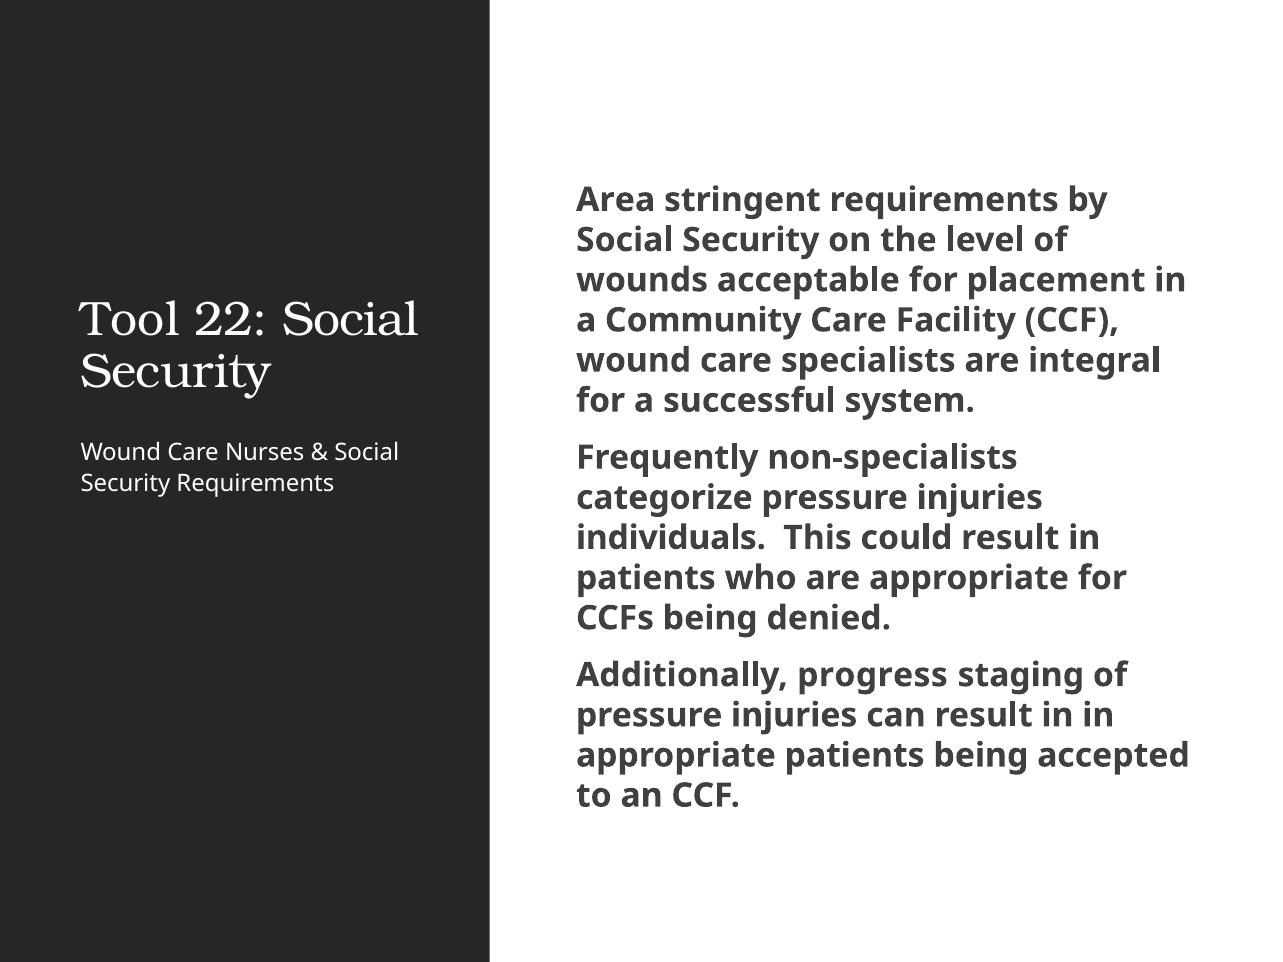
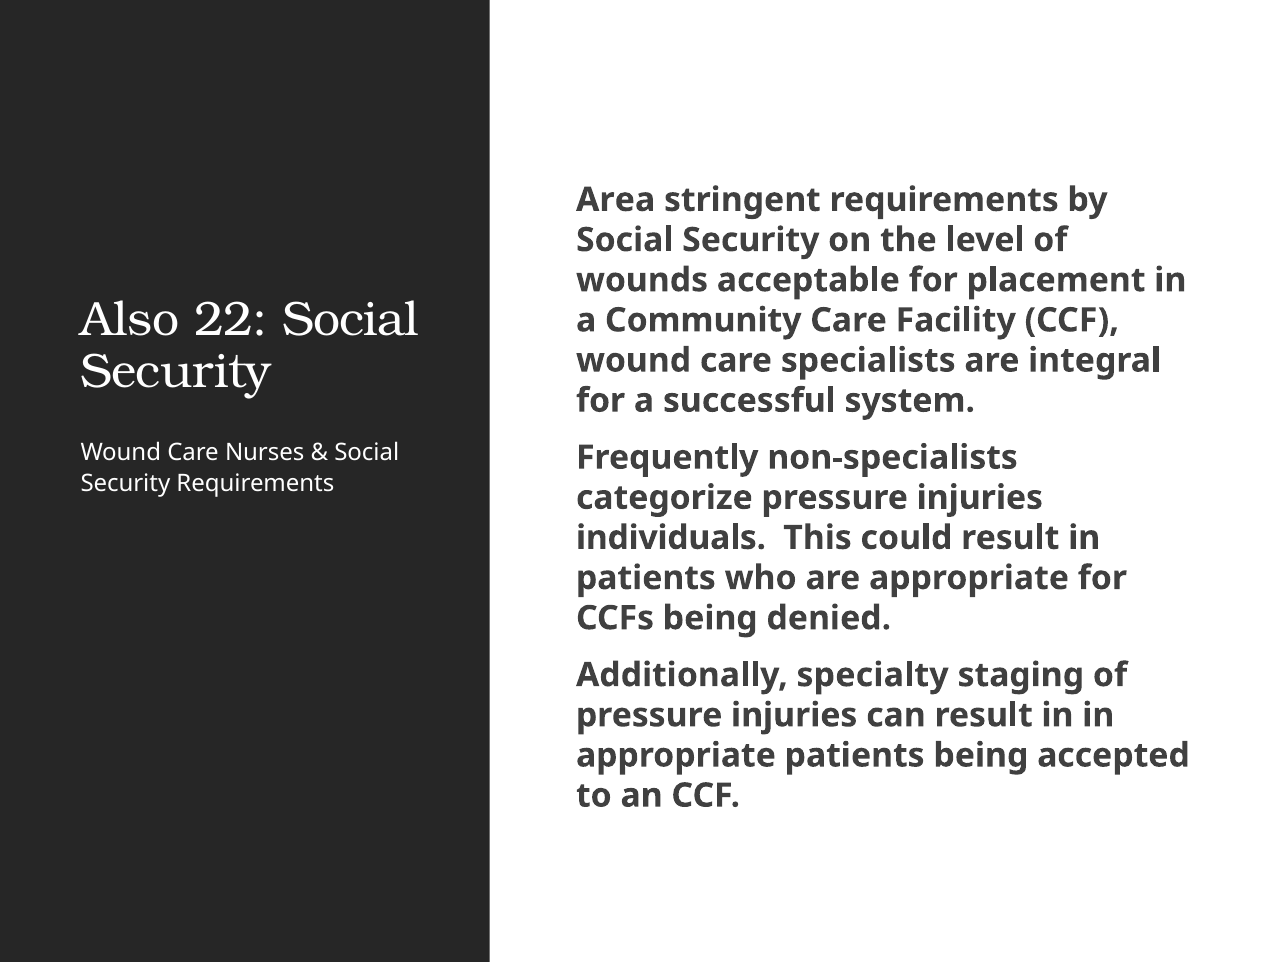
Tool: Tool -> Also
progress: progress -> specialty
